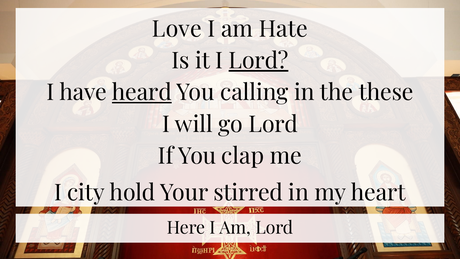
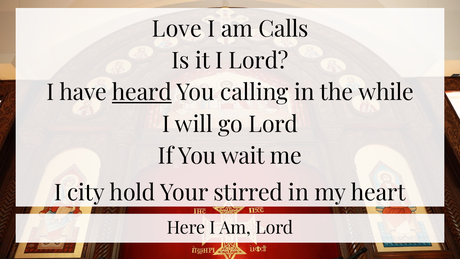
Hate: Hate -> Calls
Lord at (259, 61) underline: present -> none
these: these -> while
clap: clap -> wait
